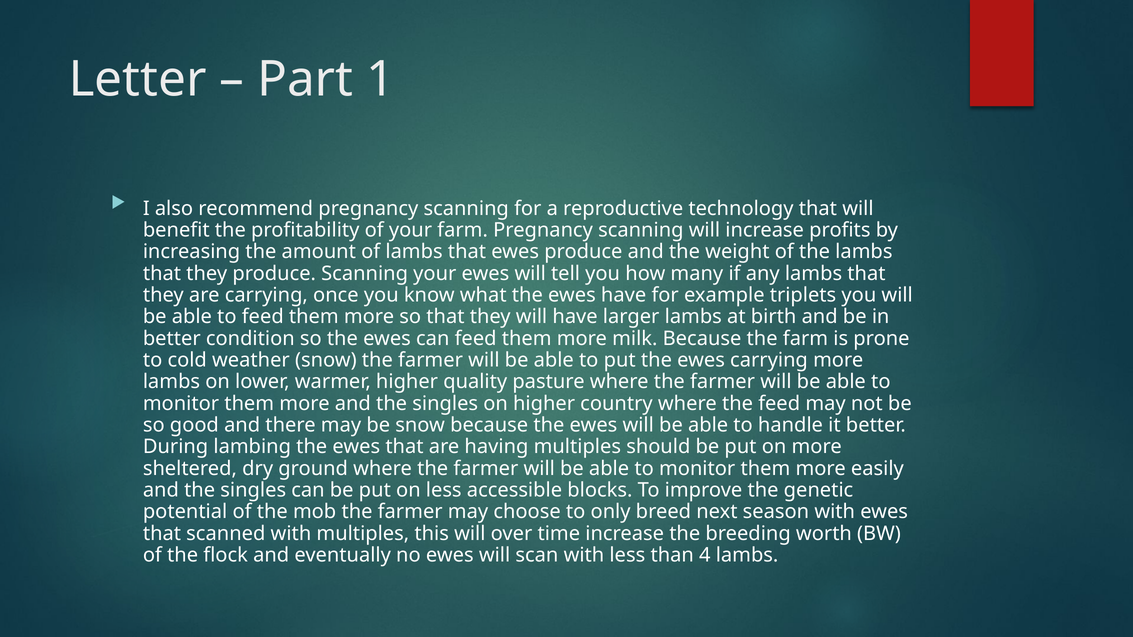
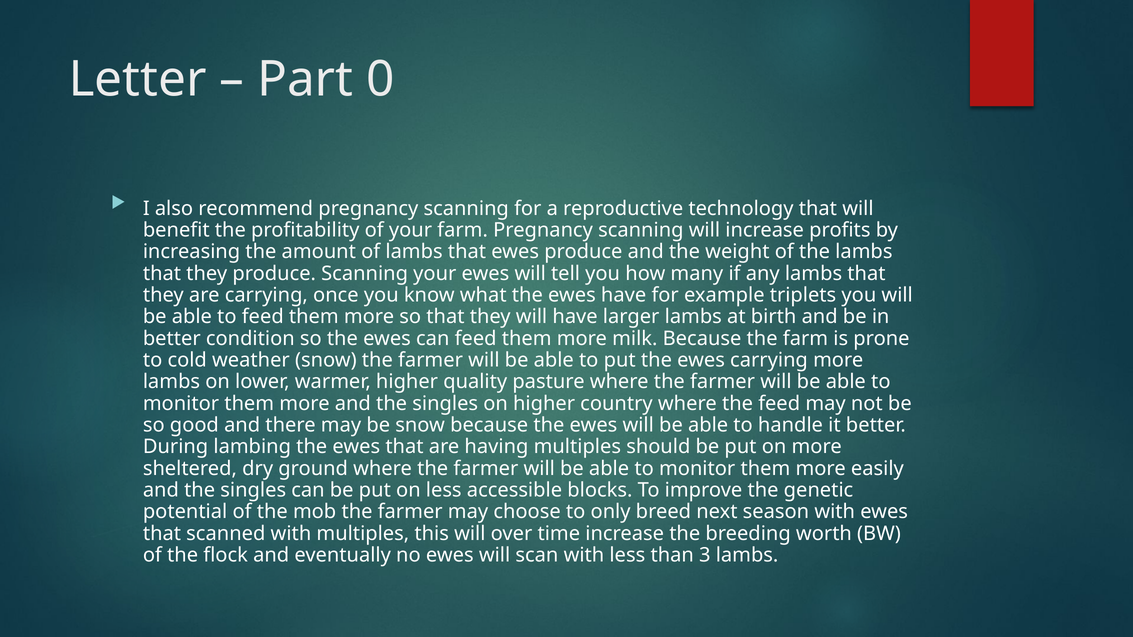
1: 1 -> 0
4: 4 -> 3
